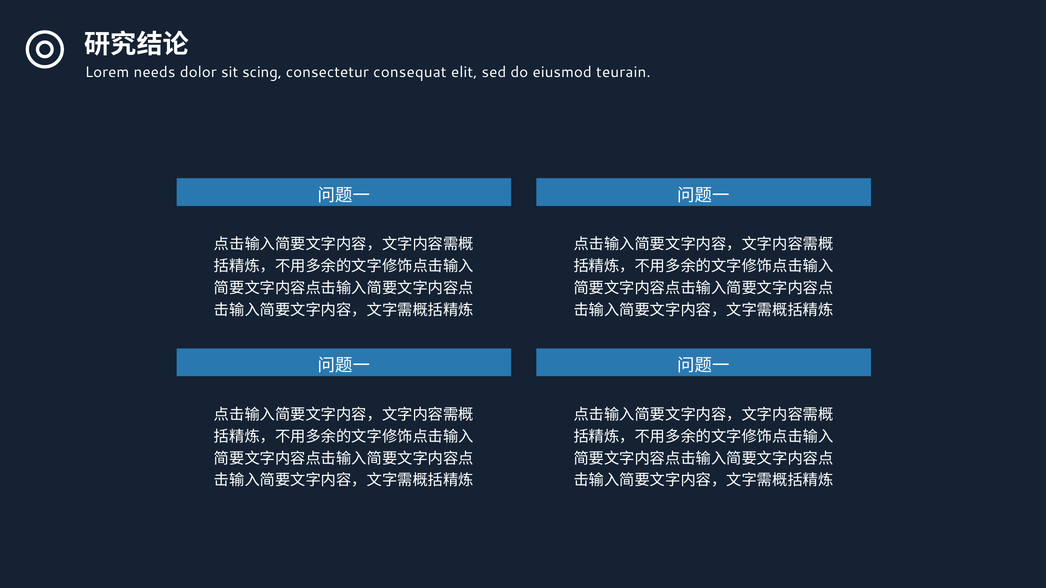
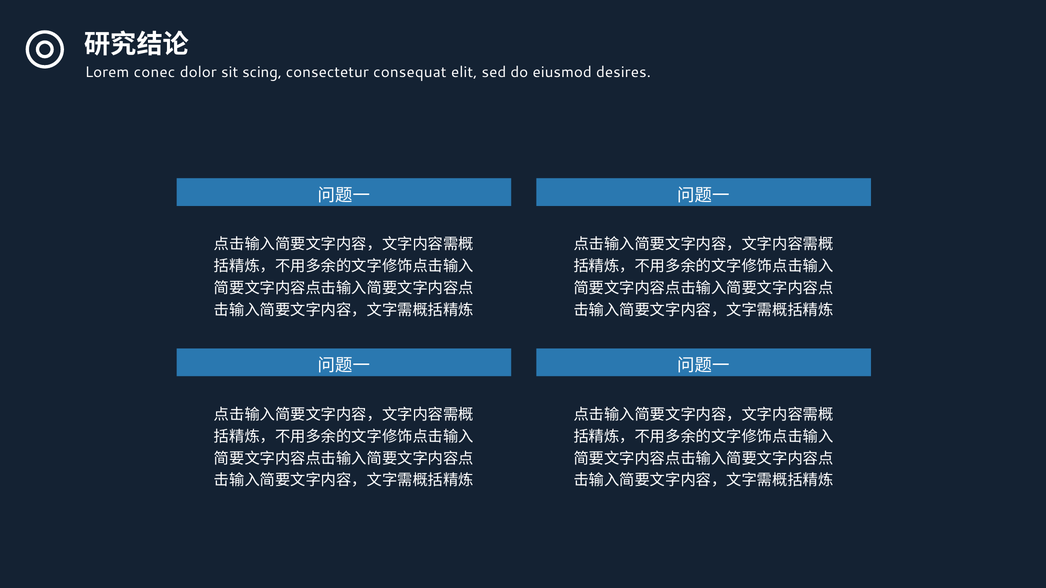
needs: needs -> conec
teurain: teurain -> desires
